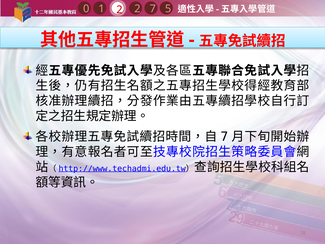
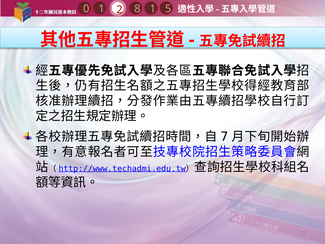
1 7: 7 -> 1
2 2: 2 -> 8
